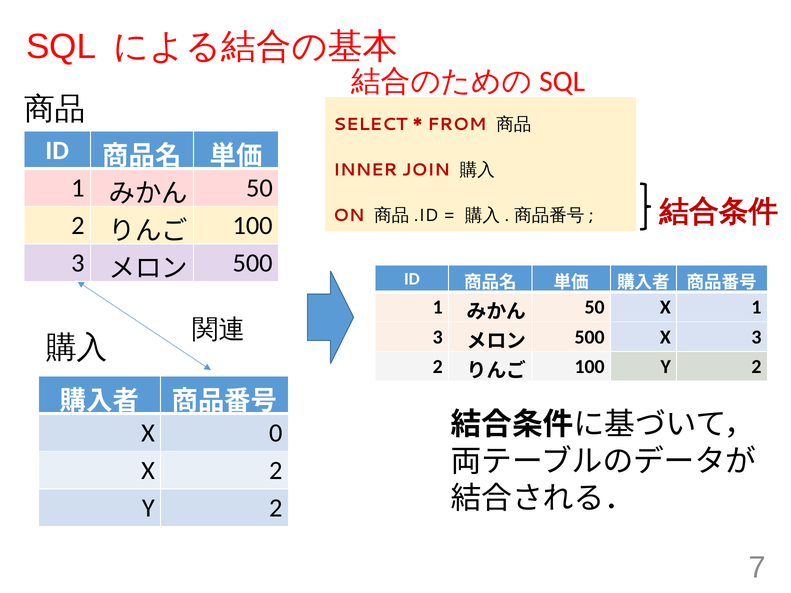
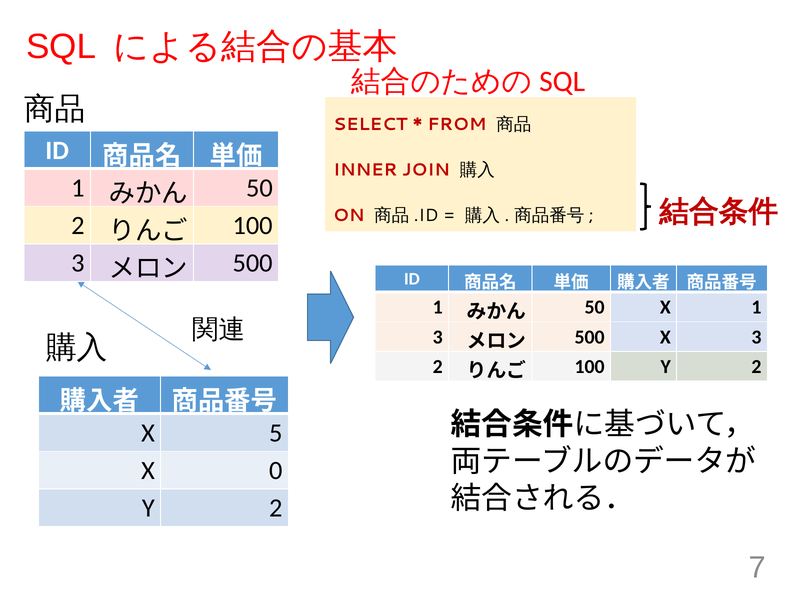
0: 0 -> 5
X 2: 2 -> 0
